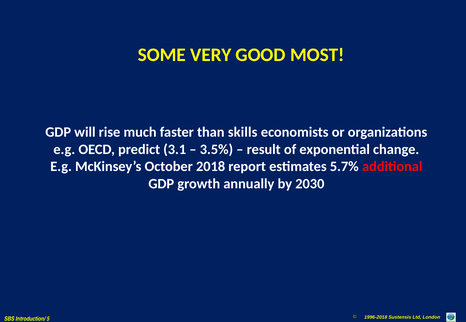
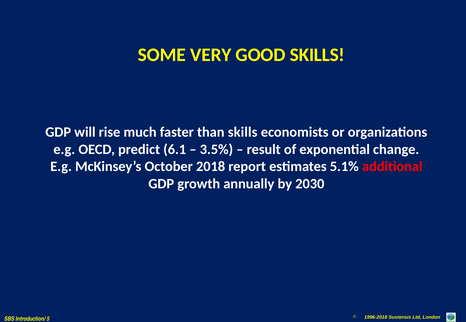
GOOD MOST: MOST -> SKILLS
3.1: 3.1 -> 6.1
5.7%: 5.7% -> 5.1%
